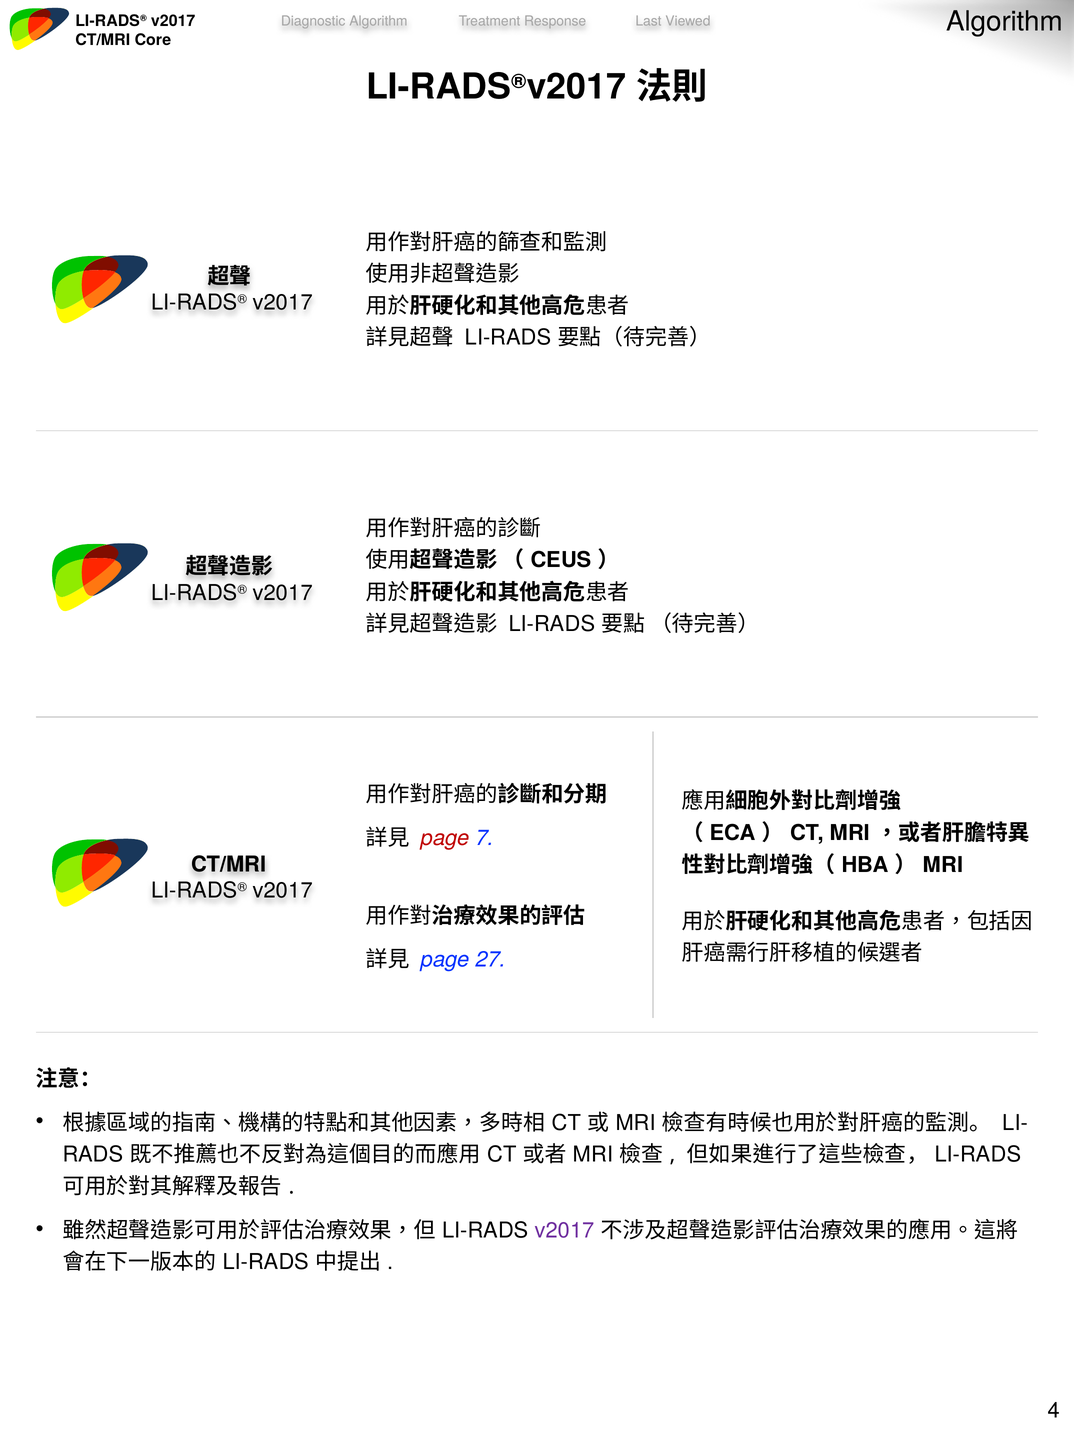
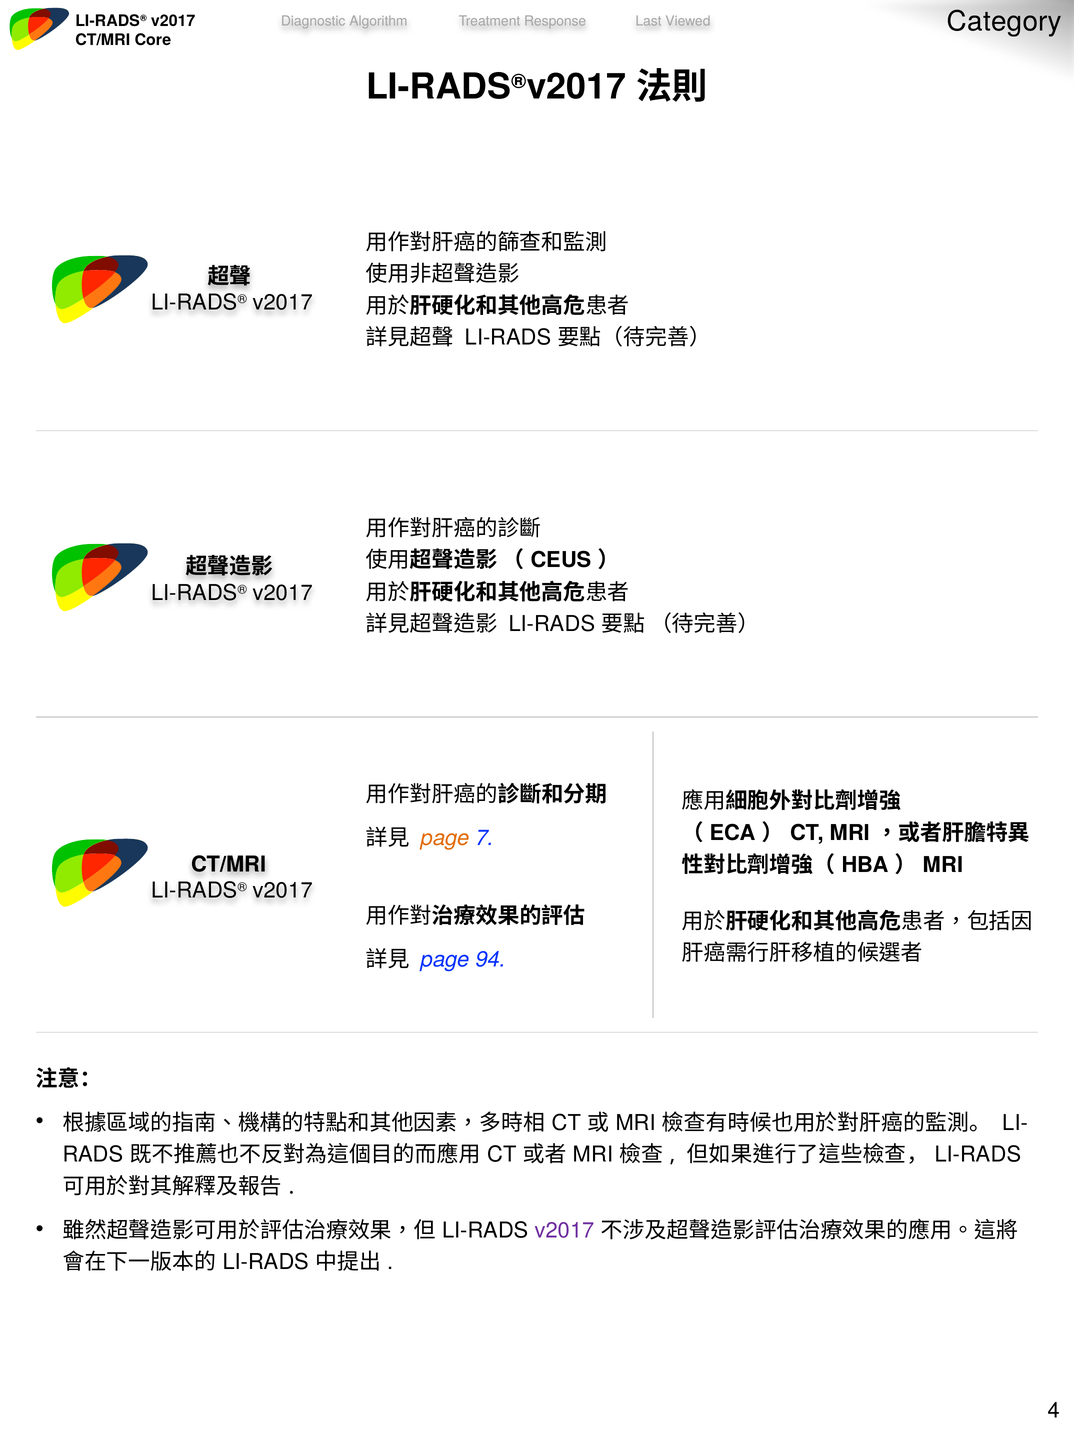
Algorithm at (1005, 22): Algorithm -> Category
page at (445, 838) colour: red -> orange
27: 27 -> 94
